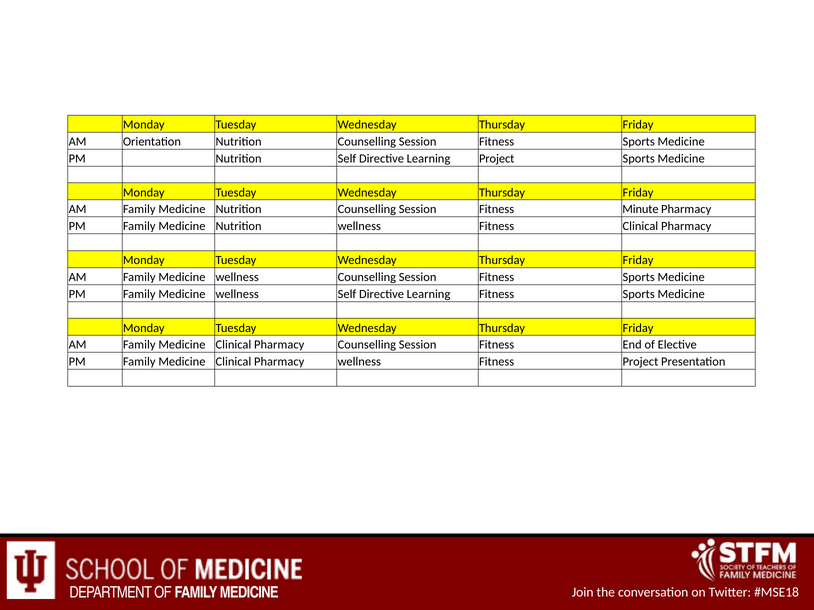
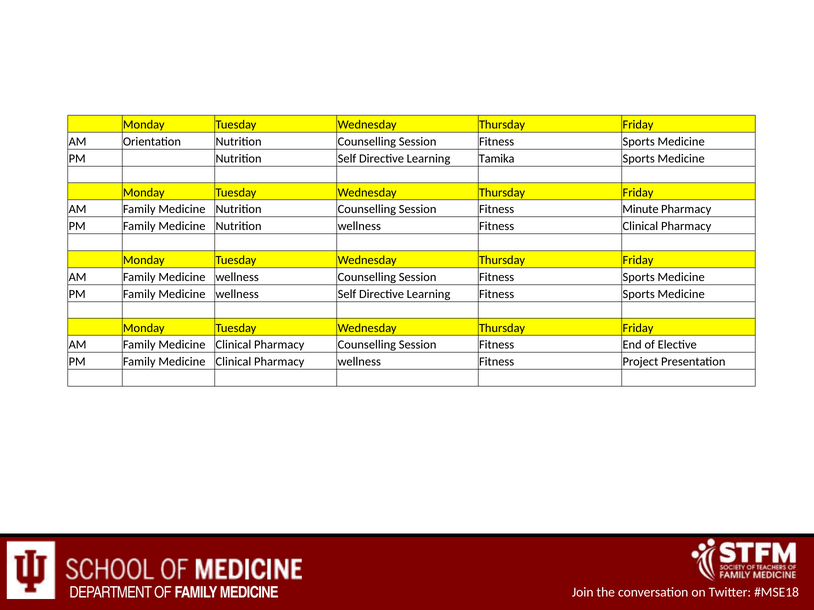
Learning Project: Project -> Tamika
